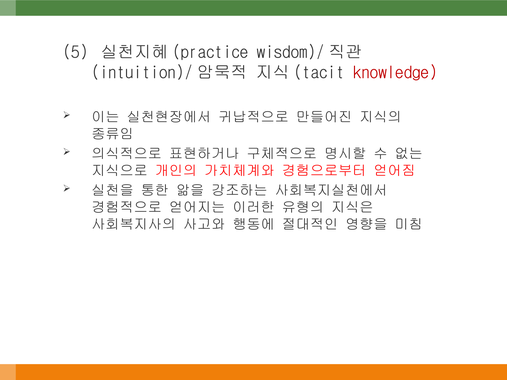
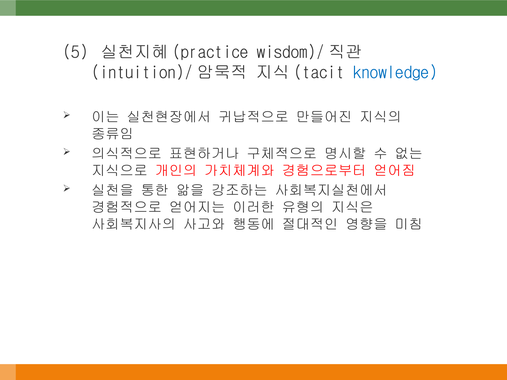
knowledge colour: red -> blue
